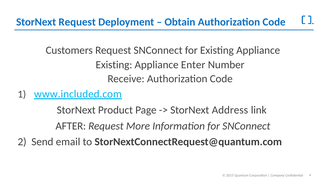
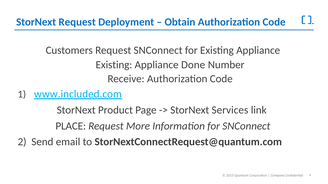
Enter: Enter -> Done
Address: Address -> Services
AFTER: AFTER -> PLACE
